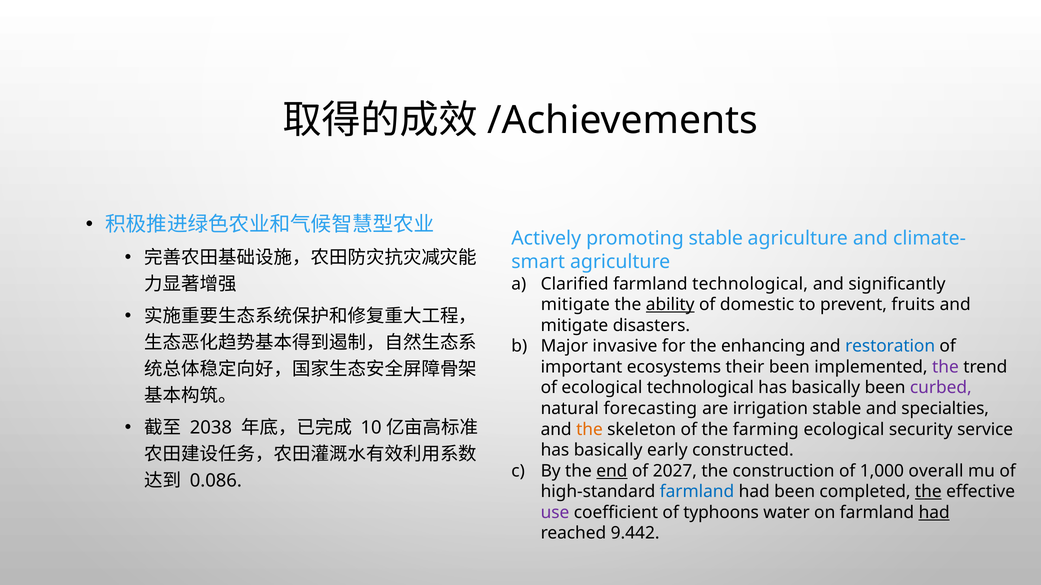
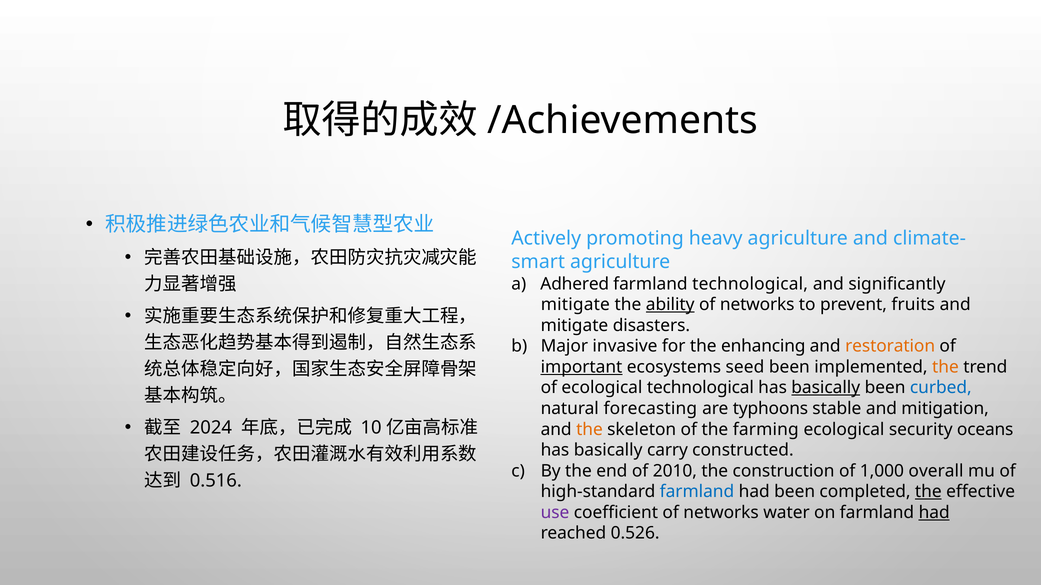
promoting stable: stable -> heavy
Clarified: Clarified -> Adhered
domestic at (757, 305): domestic -> networks
restoration colour: blue -> orange
important underline: none -> present
their: their -> seed
the at (945, 367) colour: purple -> orange
basically at (826, 388) underline: none -> present
curbed colour: purple -> blue
irrigation: irrigation -> typhoons
specialties: specialties -> mitigation
2038: 2038 -> 2024
service: service -> oceans
early: early -> carry
end underline: present -> none
2027: 2027 -> 2010
0.086: 0.086 -> 0.516
coefficient of typhoons: typhoons -> networks
9.442: 9.442 -> 0.526
